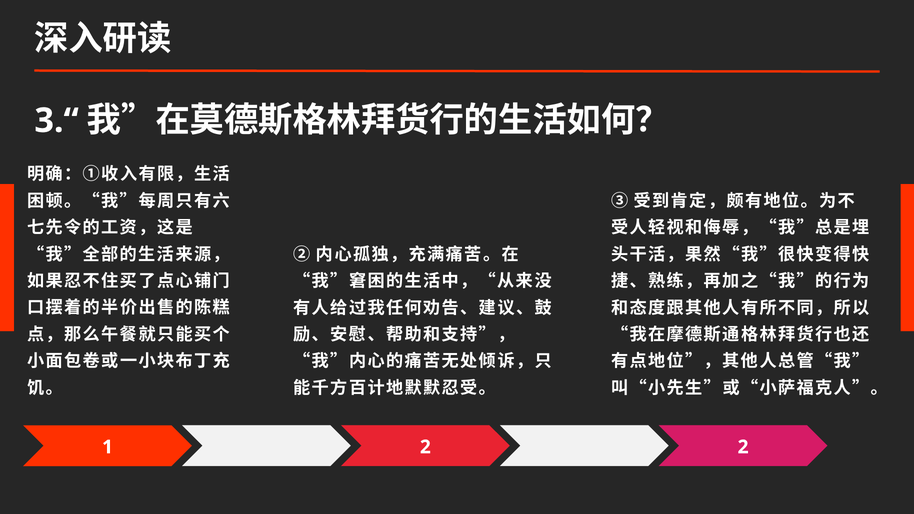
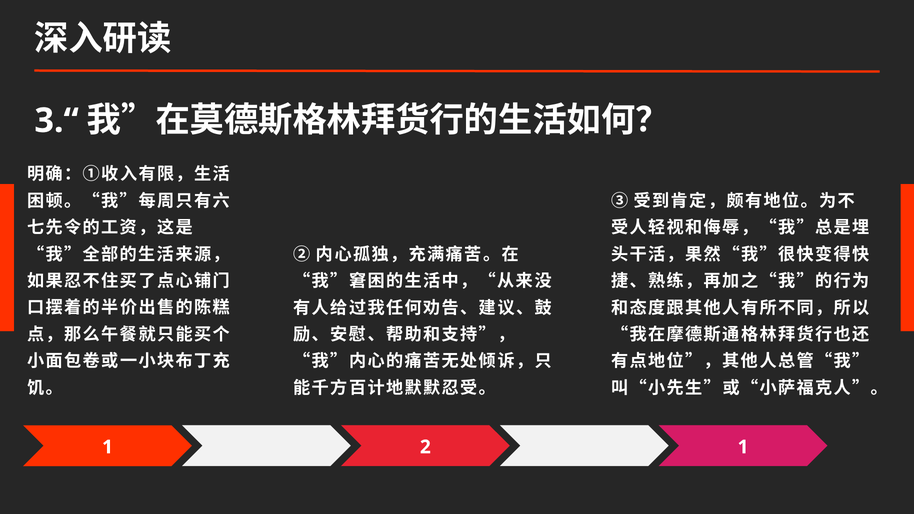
2 2: 2 -> 1
